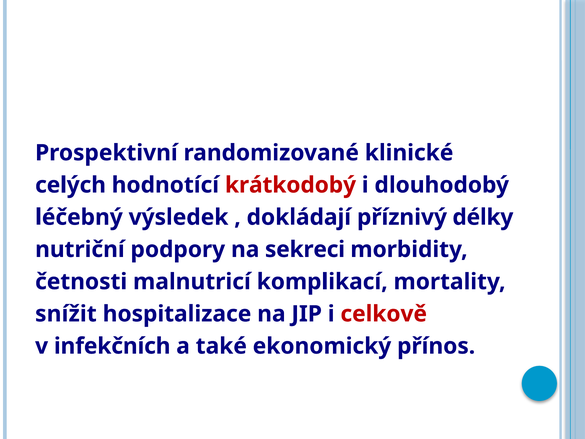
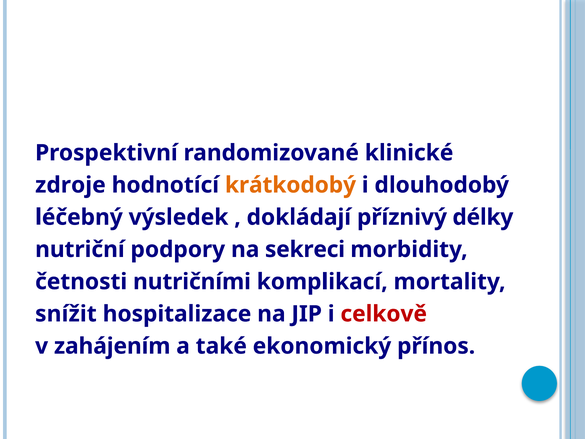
celých: celých -> zdroje
krátkodobý colour: red -> orange
malnutricí: malnutricí -> nutričními
infekčních: infekčních -> zahájením
